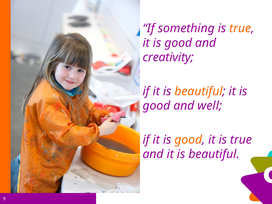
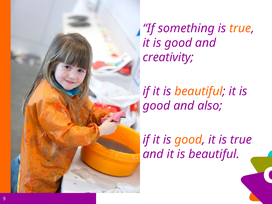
well: well -> also
